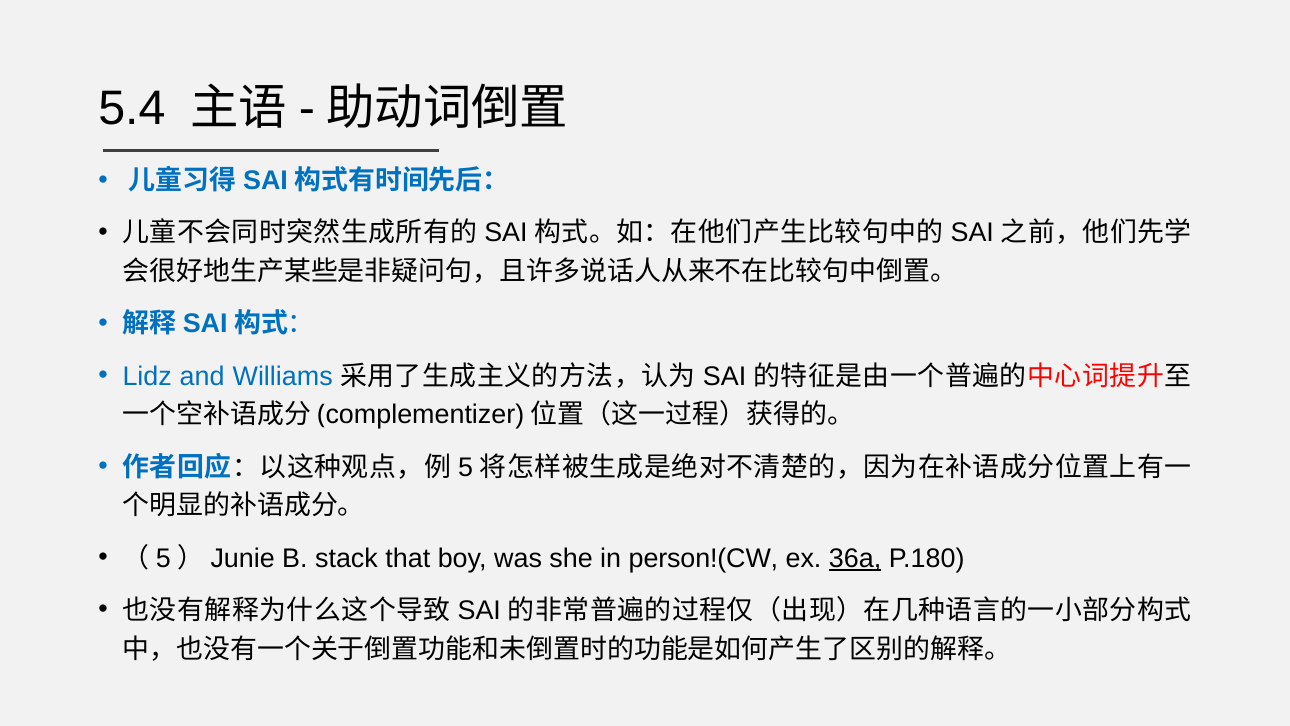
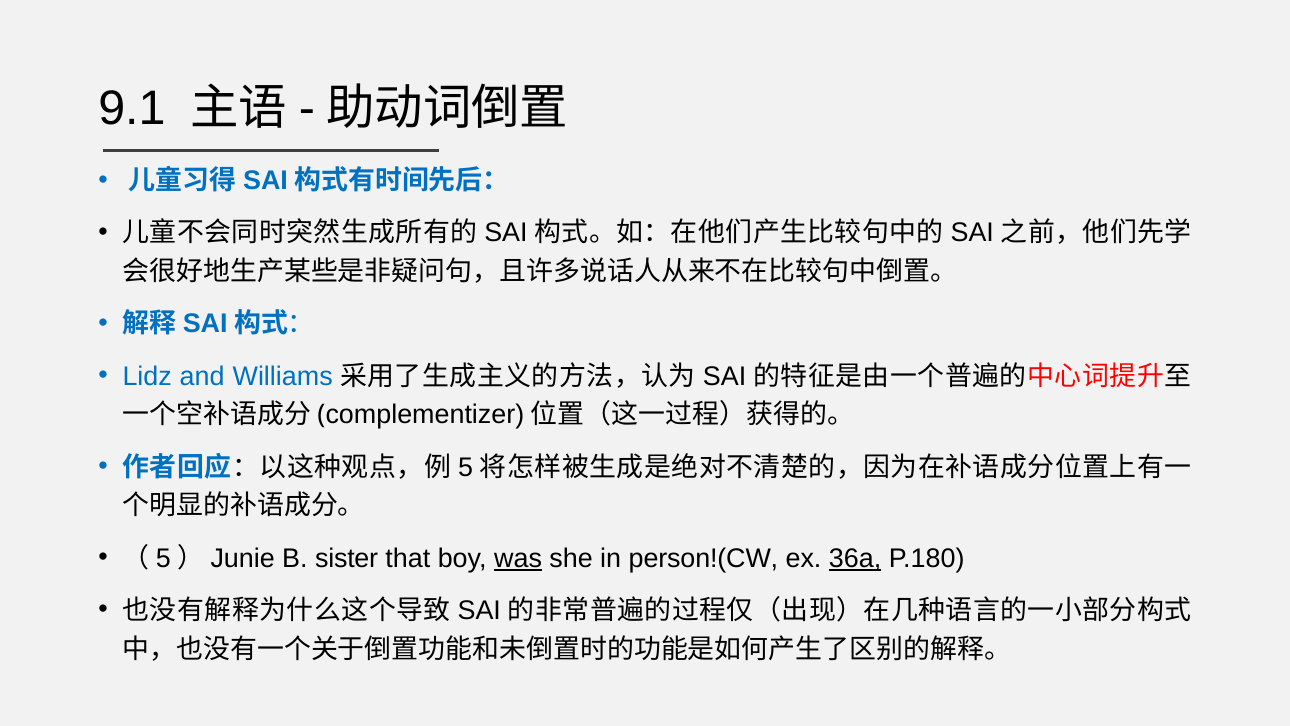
5.4: 5.4 -> 9.1
stack: stack -> sister
was underline: none -> present
